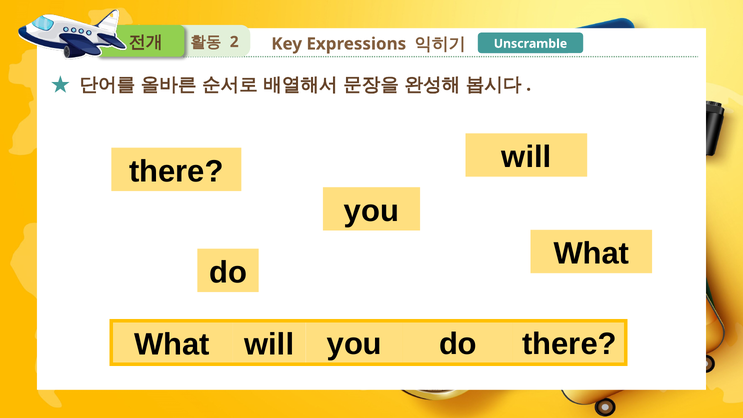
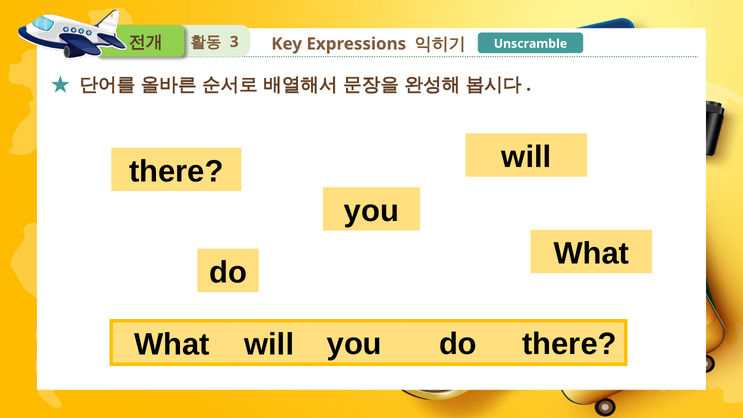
2: 2 -> 3
